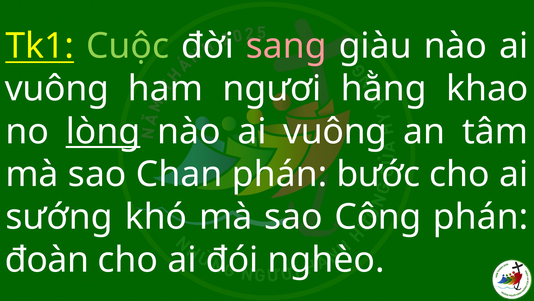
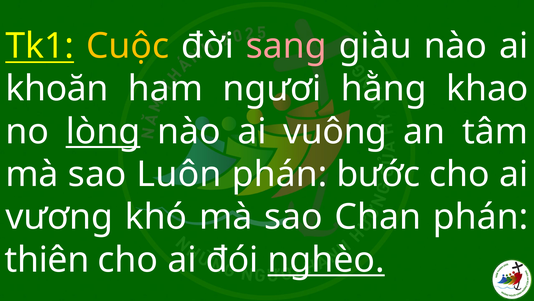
Cuộc colour: light green -> yellow
vuông at (57, 89): vuông -> khoăn
Chan: Chan -> Luôn
sướng: sướng -> vương
Công: Công -> Chan
đoàn: đoàn -> thiên
nghèo underline: none -> present
